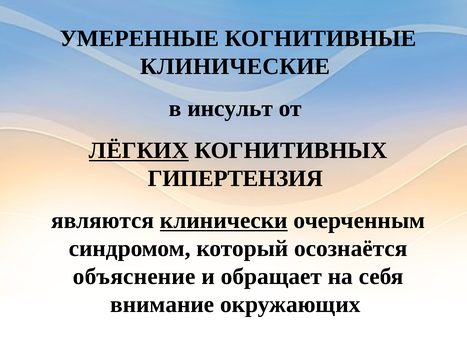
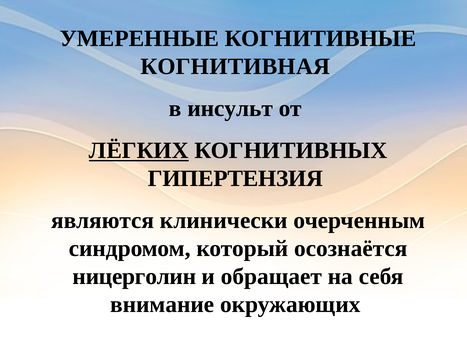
КЛИНИЧЕСКИЕ: КЛИНИЧЕСКИЕ -> КОГНИТИВНАЯ
клинически underline: present -> none
объяснение: объяснение -> ницерголин
